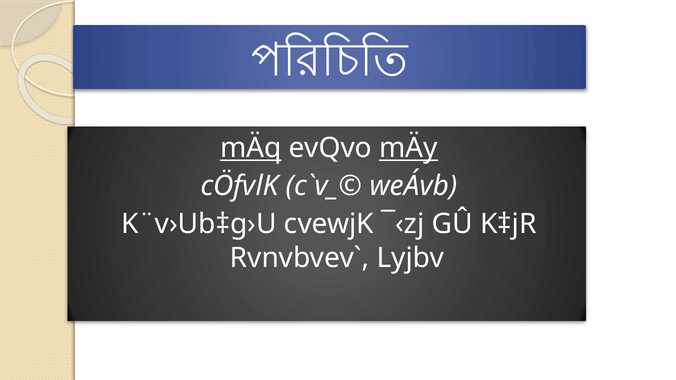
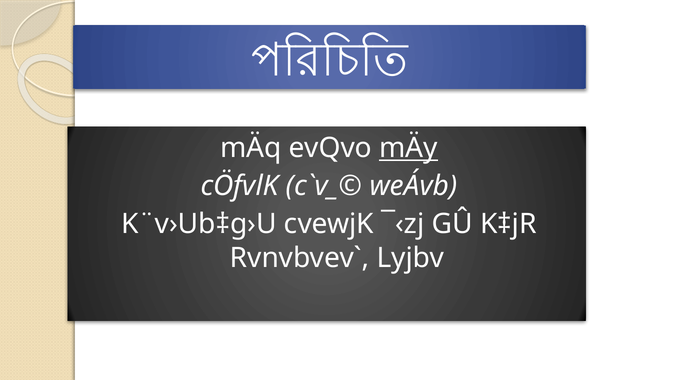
mÄq underline: present -> none
